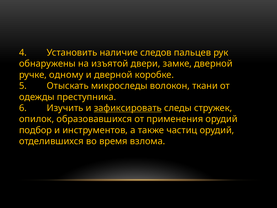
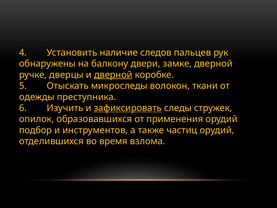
изъятой: изъятой -> балкону
одному: одному -> дверцы
дверной at (113, 75) underline: none -> present
